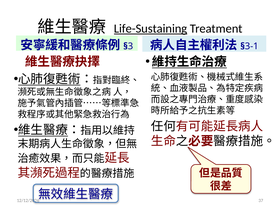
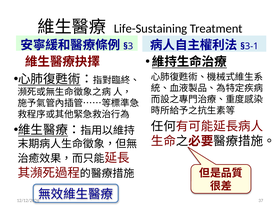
Life-Sustaining underline: present -> none
